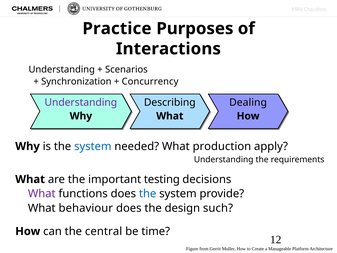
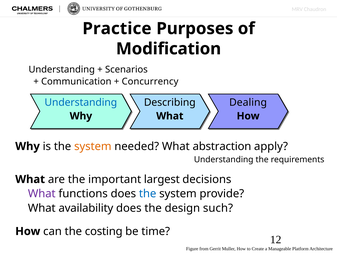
Interactions: Interactions -> Modification
Synchronization: Synchronization -> Communication
Understanding at (81, 102) colour: purple -> blue
system at (93, 146) colour: blue -> orange
production: production -> abstraction
testing: testing -> largest
behaviour: behaviour -> availability
central: central -> costing
